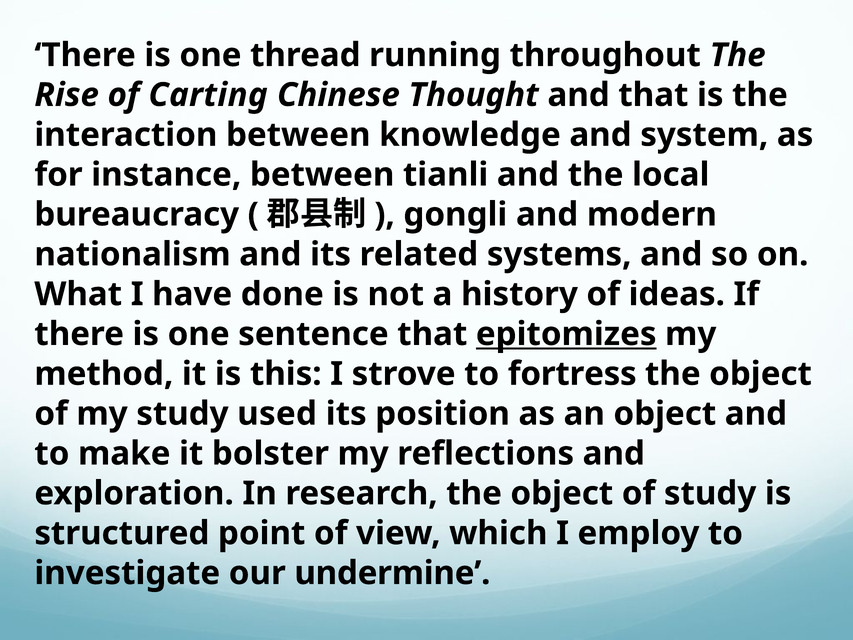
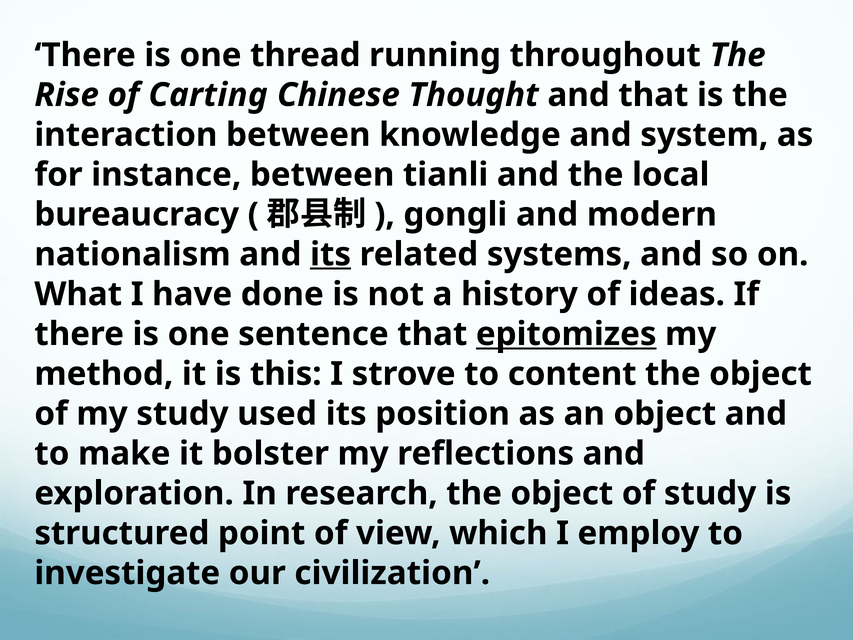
its at (331, 254) underline: none -> present
fortress: fortress -> content
undermine: undermine -> civilization
